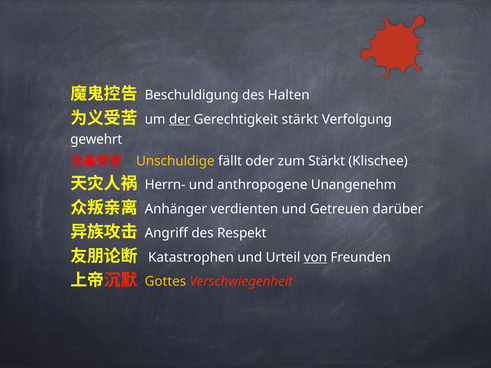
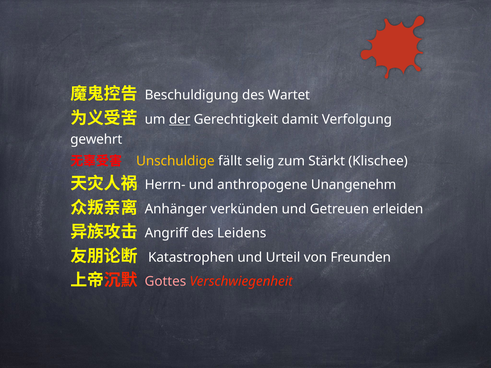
Halten: Halten -> Wartet
Gerechtigkeit stärkt: stärkt -> damit
oder: oder -> selig
verdienten: verdienten -> verkünden
darüber: darüber -> erleiden
Respekt: Respekt -> Leidens
von underline: present -> none
Gottes colour: yellow -> pink
